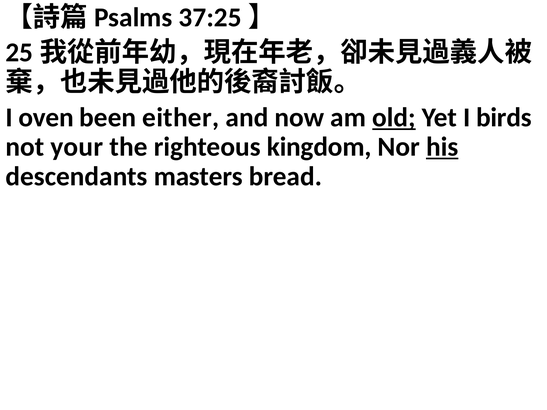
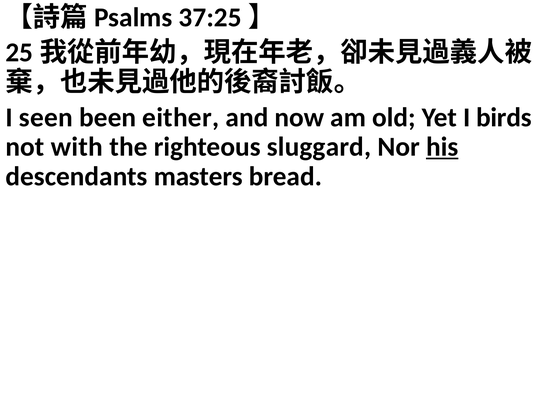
oven: oven -> seen
old underline: present -> none
your: your -> with
kingdom: kingdom -> sluggard
